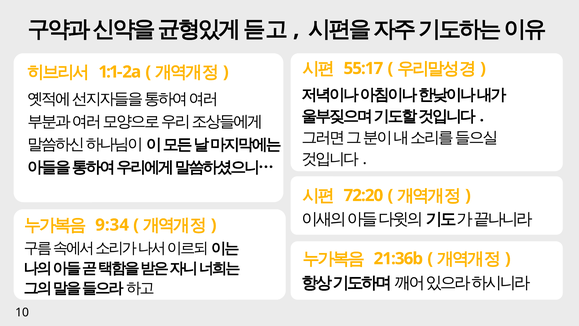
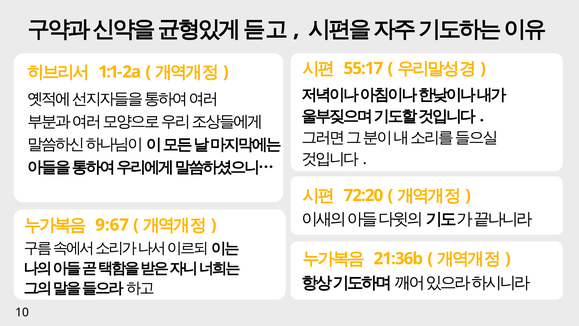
9:34: 9:34 -> 9:67
